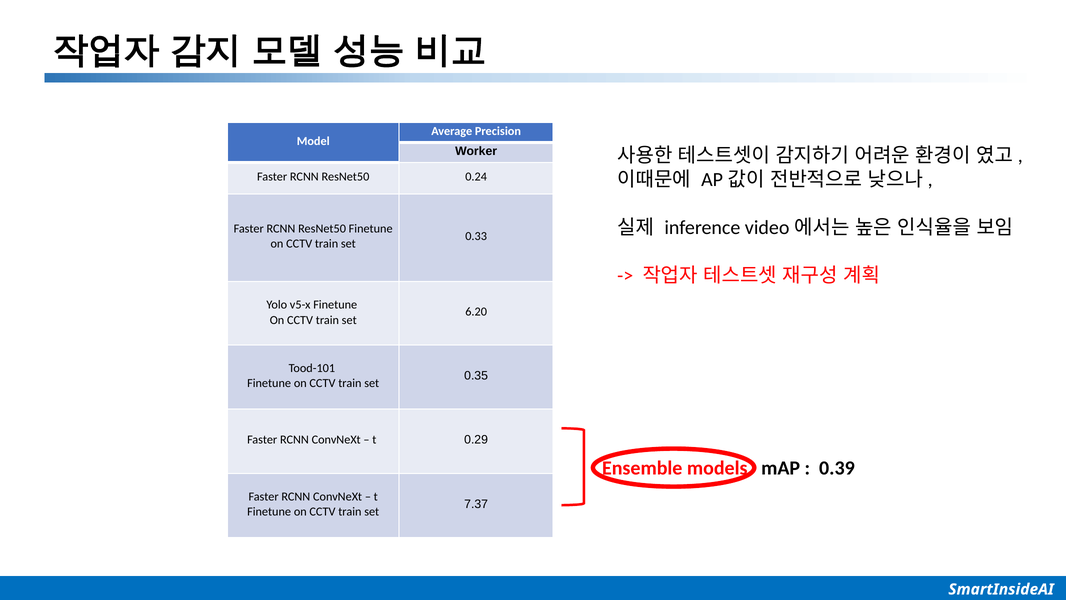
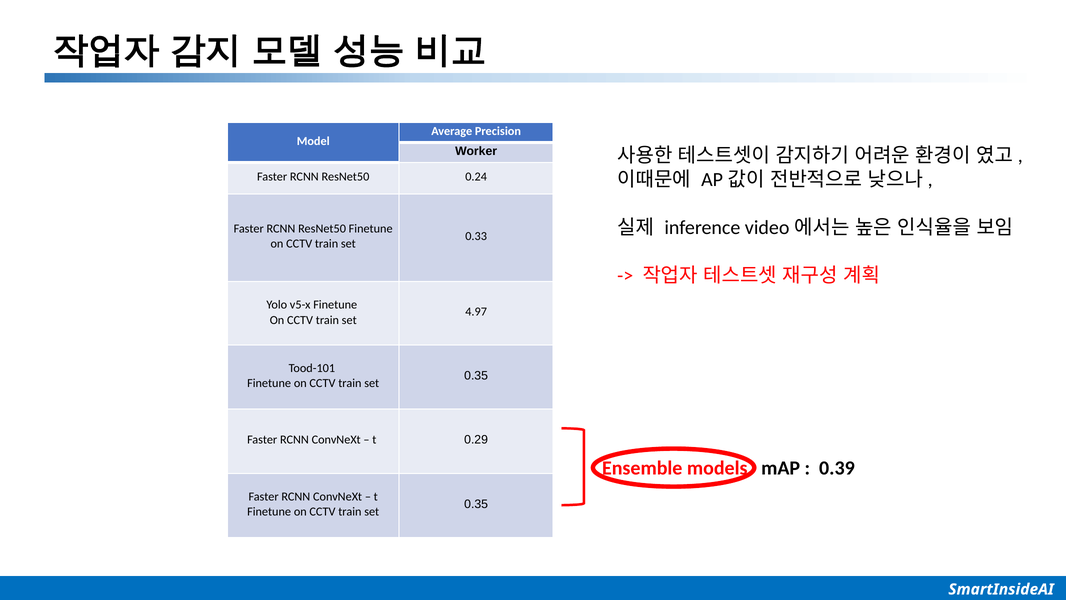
6.20: 6.20 -> 4.97
7.37 at (476, 504): 7.37 -> 0.35
